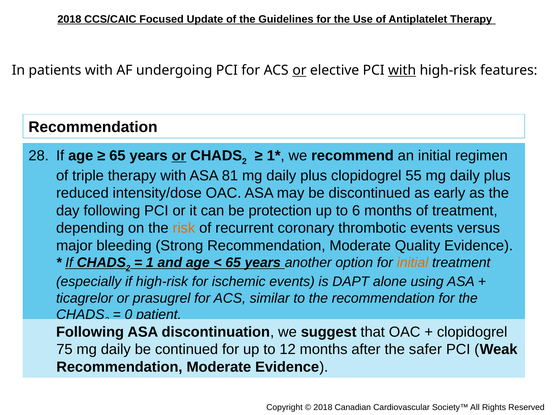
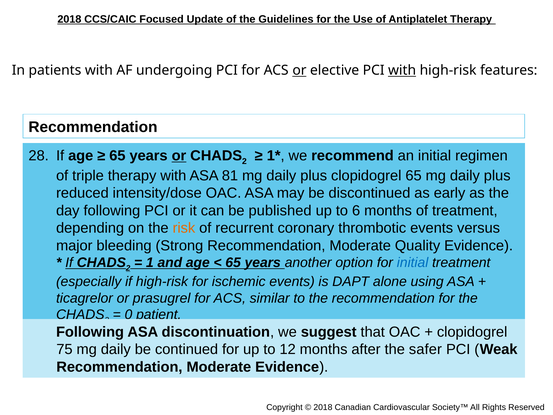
clopidogrel 55: 55 -> 65
protection: protection -> published
initial at (413, 262) colour: orange -> blue
